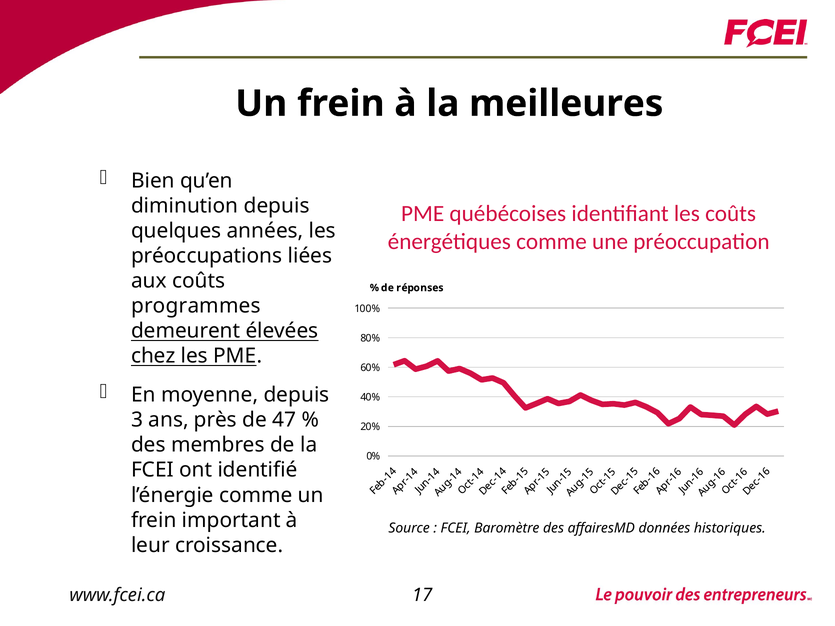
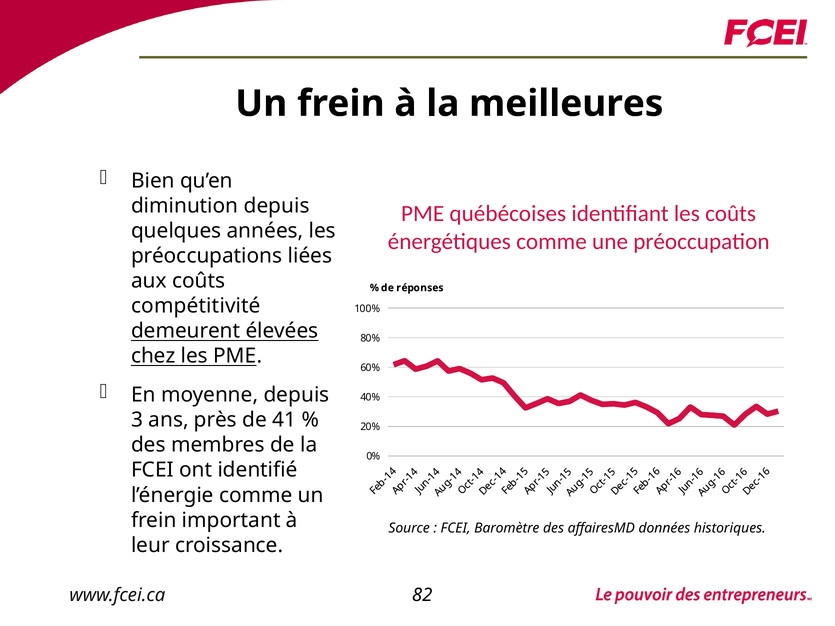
programmes: programmes -> compétitivité
47: 47 -> 41
17: 17 -> 82
